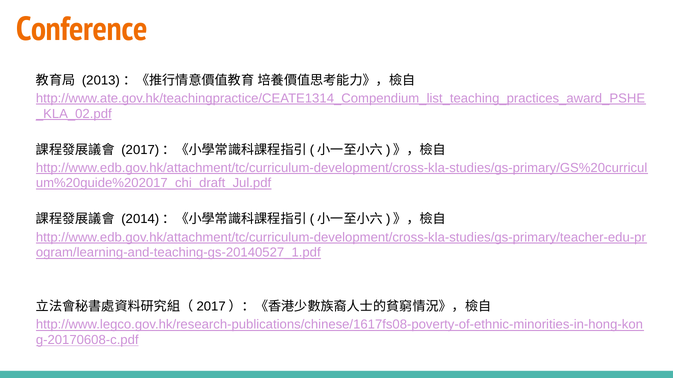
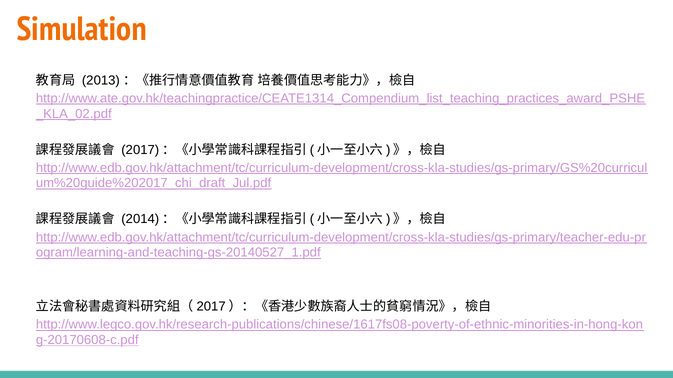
Conference: Conference -> Simulation
